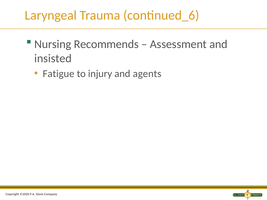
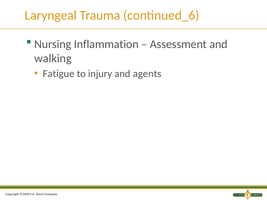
Recommends: Recommends -> Inflammation
insisted: insisted -> walking
